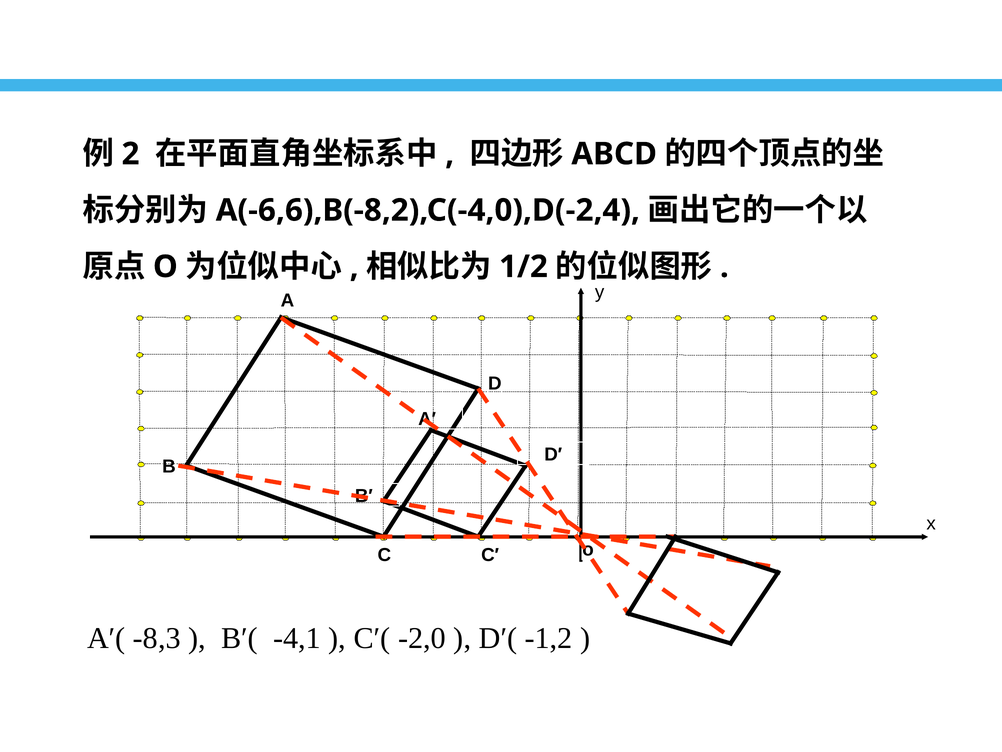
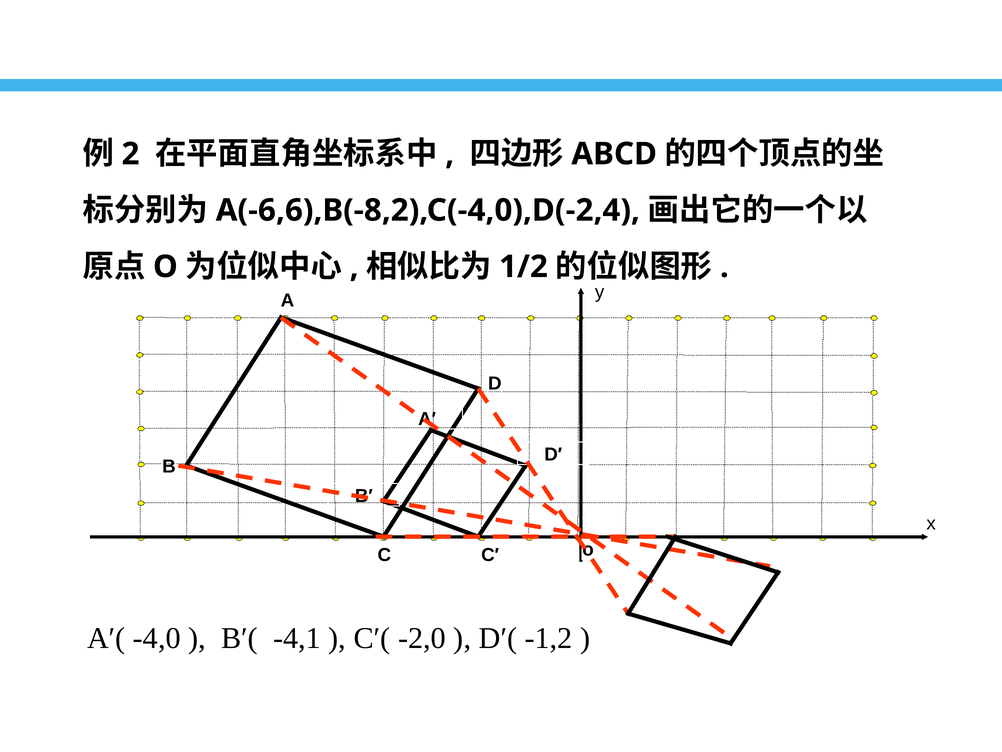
-8,3: -8,3 -> -4,0
